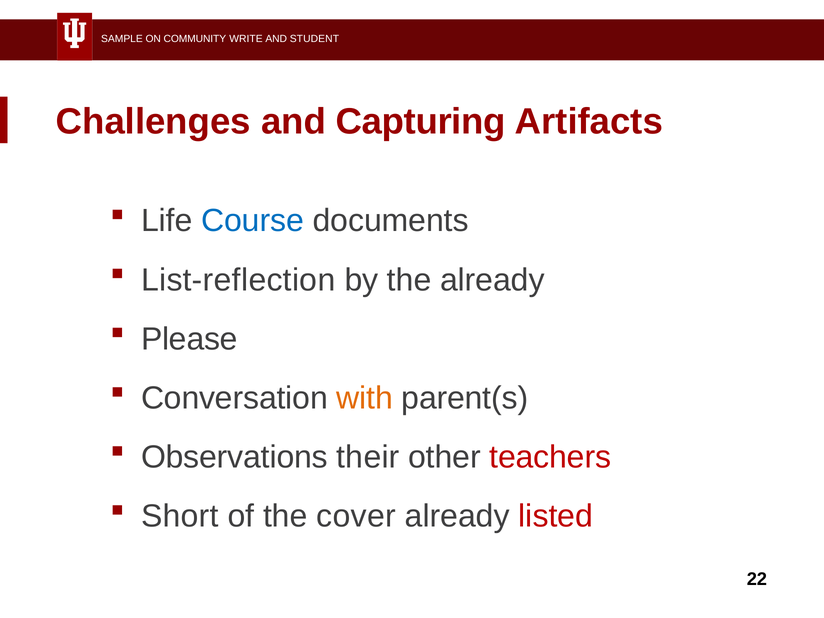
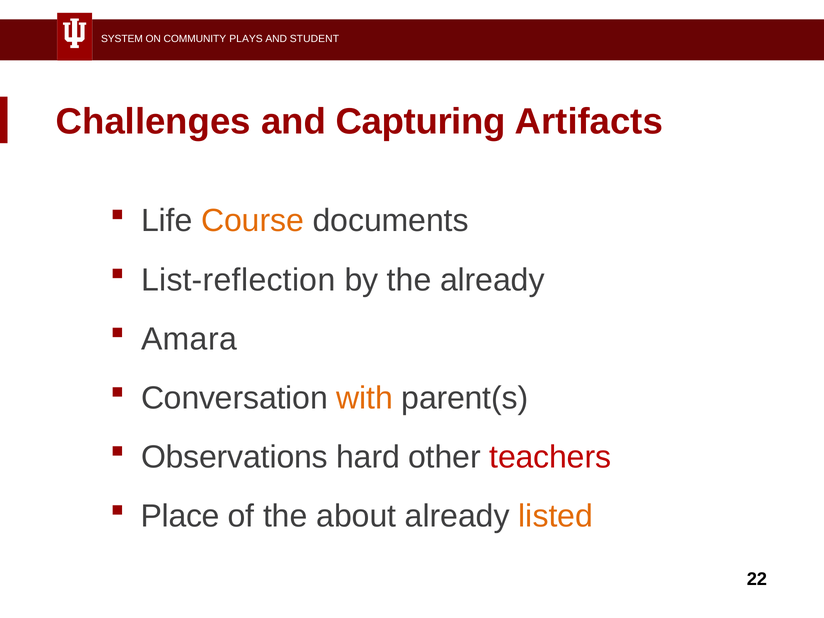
SAMPLE: SAMPLE -> SYSTEM
WRITE: WRITE -> PLAYS
Course colour: blue -> orange
Please: Please -> Amara
their: their -> hard
Short: Short -> Place
cover: cover -> about
listed colour: red -> orange
